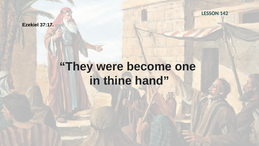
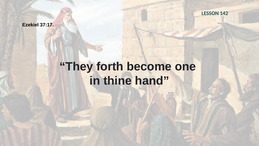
were: were -> forth
